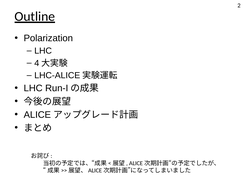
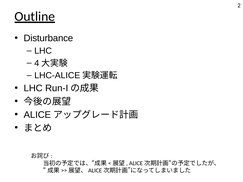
Polarization: Polarization -> Disturbance
